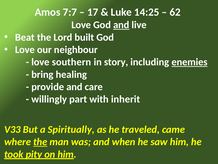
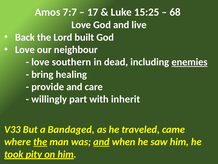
14:25: 14:25 -> 15:25
62: 62 -> 68
and at (121, 25) underline: present -> none
Beat: Beat -> Back
story: story -> dead
Spiritually: Spiritually -> Bandaged
and at (101, 141) underline: none -> present
